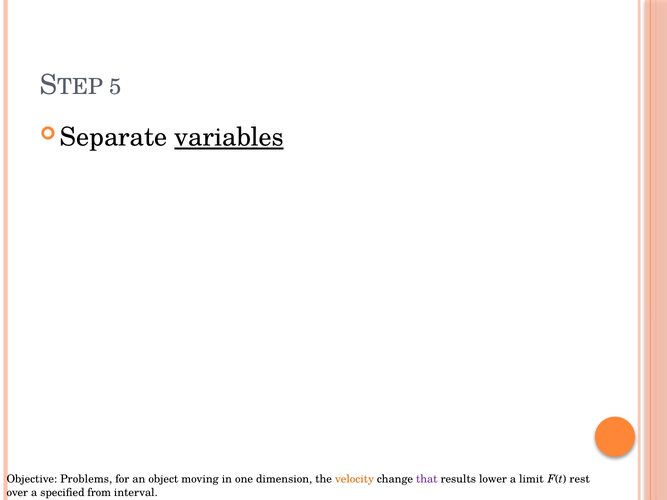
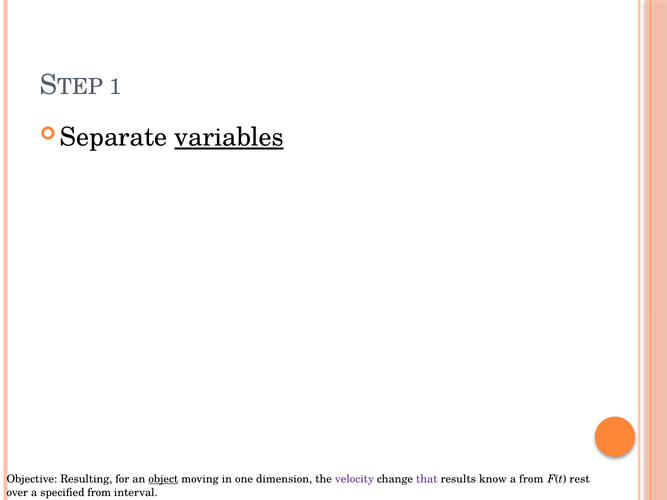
5: 5 -> 1
Problems: Problems -> Resulting
object underline: none -> present
velocity colour: orange -> purple
lower: lower -> know
a limit: limit -> from
